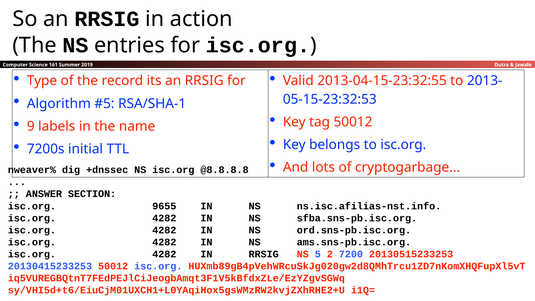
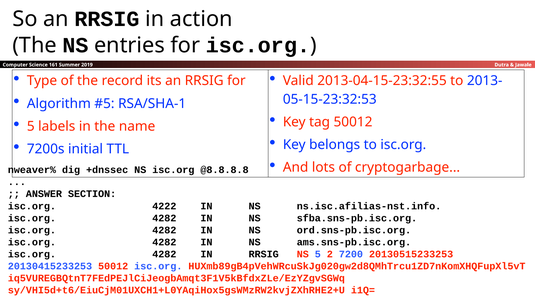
9 at (31, 126): 9 -> 5
9655: 9655 -> 4222
